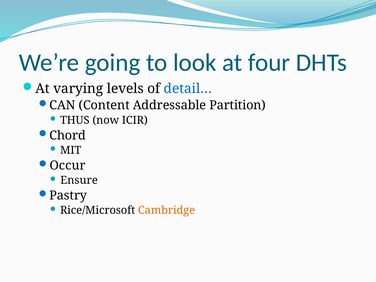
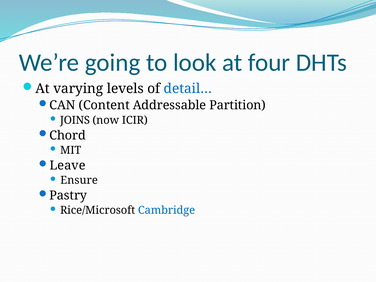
THUS: THUS -> JOINS
Occur: Occur -> Leave
Cambridge colour: orange -> blue
